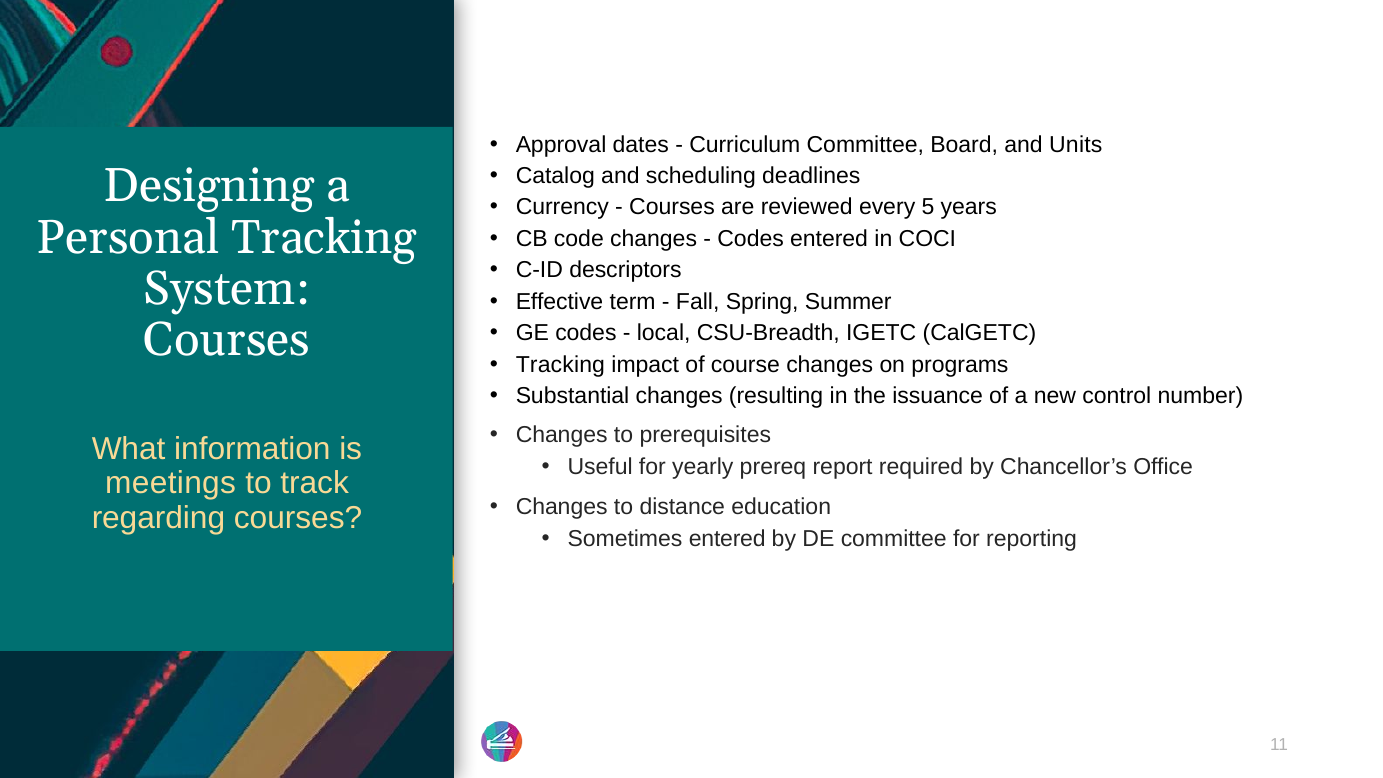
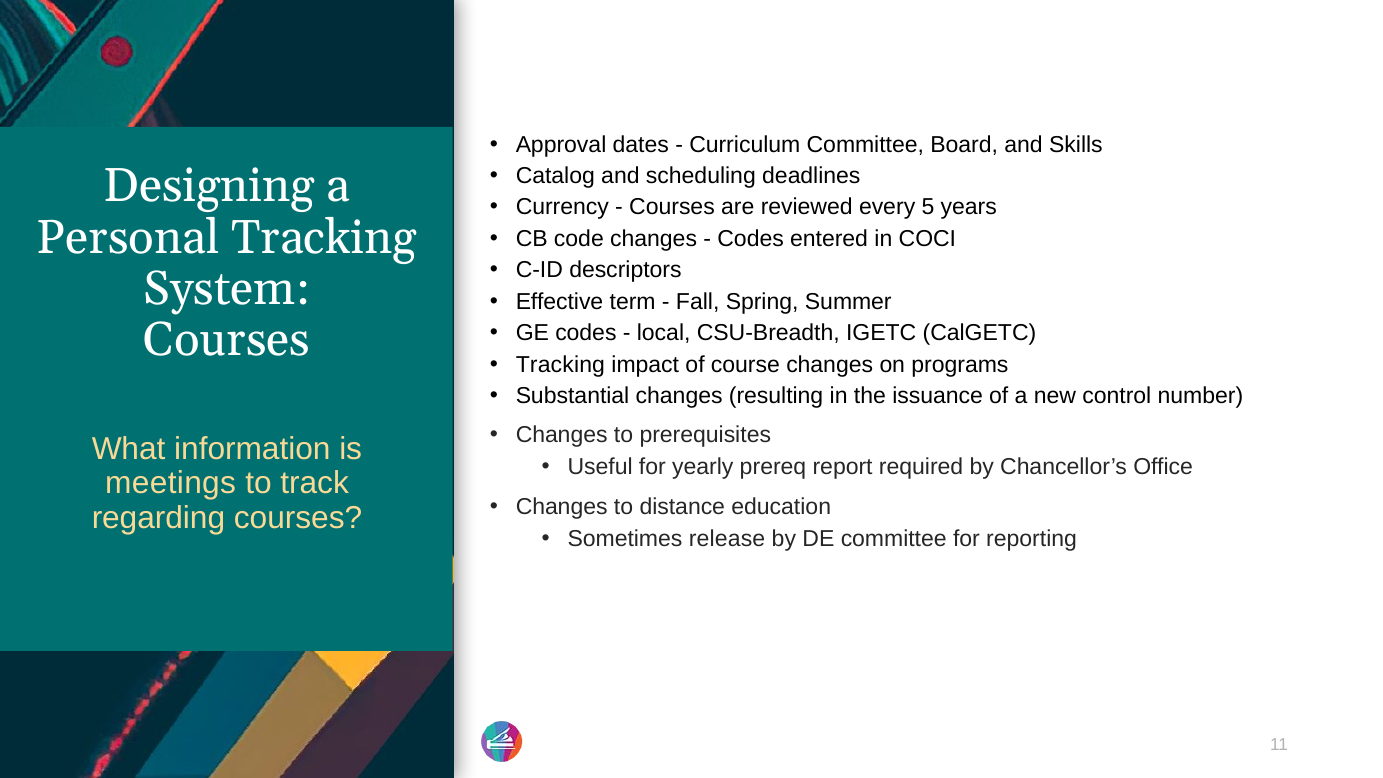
Units: Units -> Skills
Sometimes entered: entered -> release
